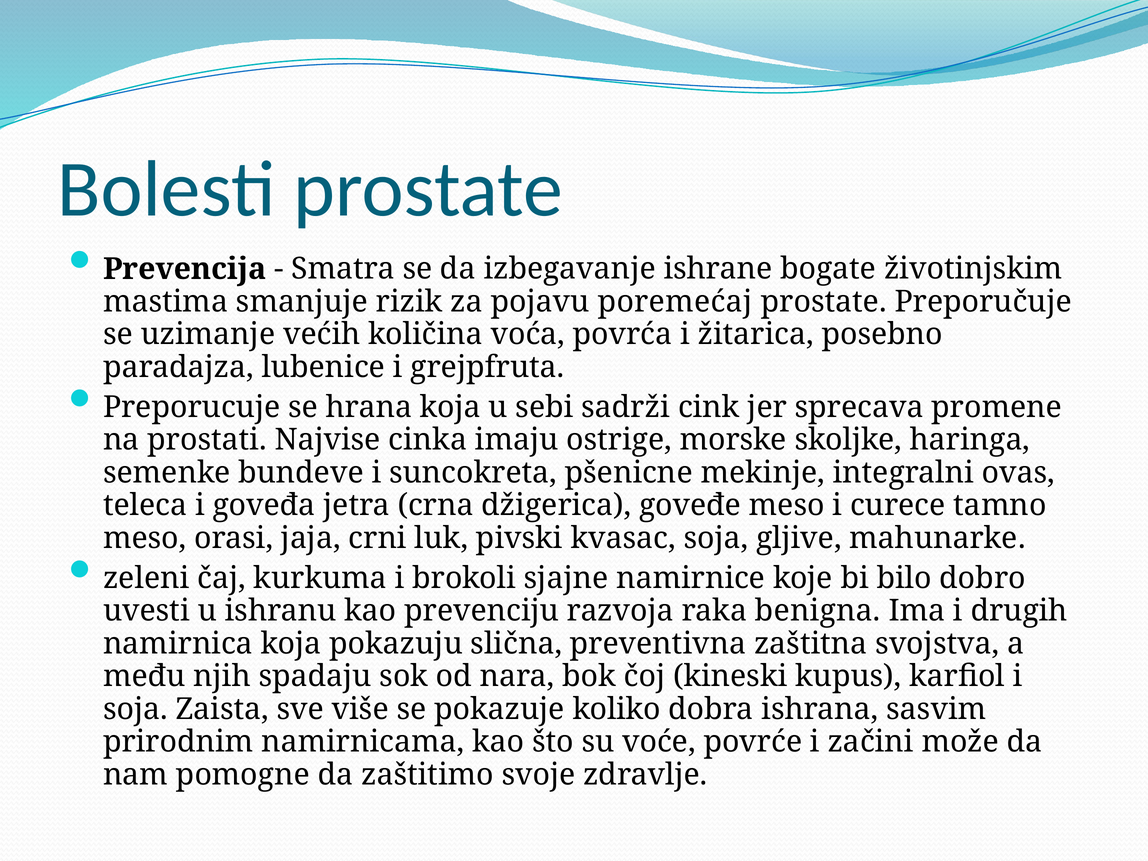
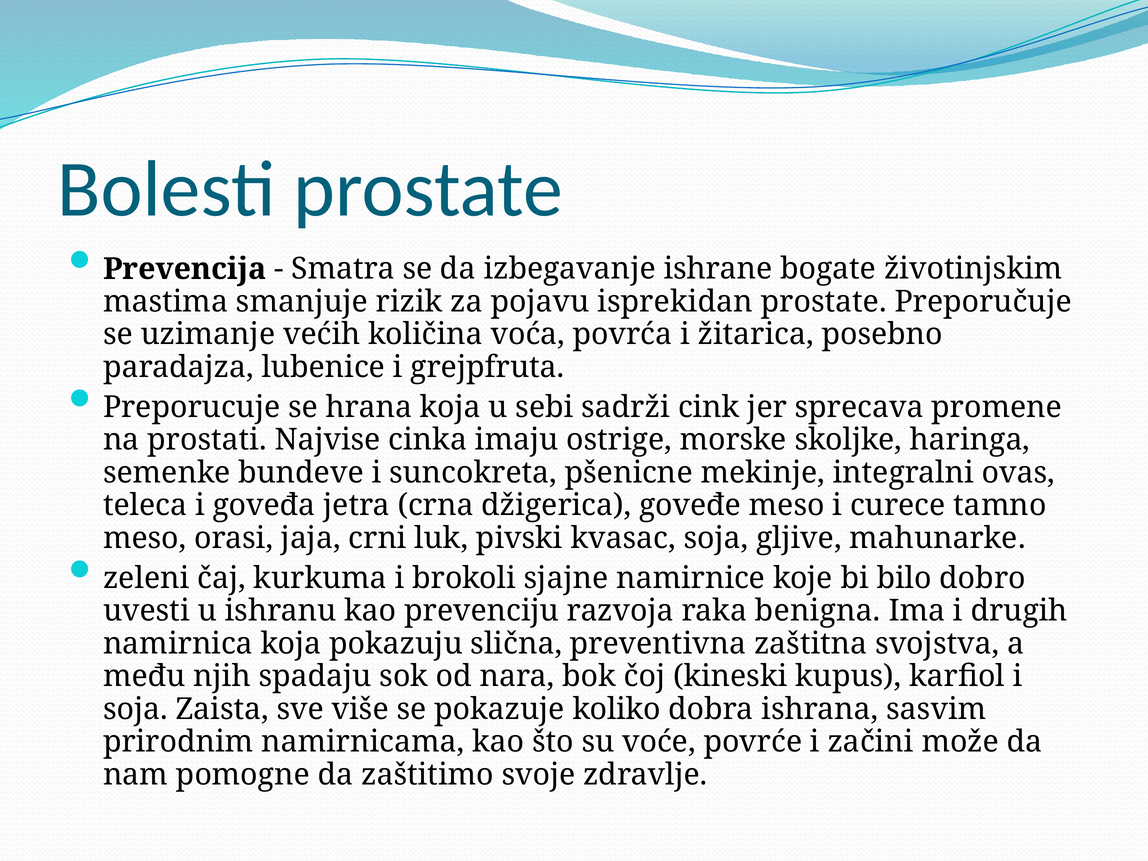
poremećaj: poremećaj -> isprekidan
